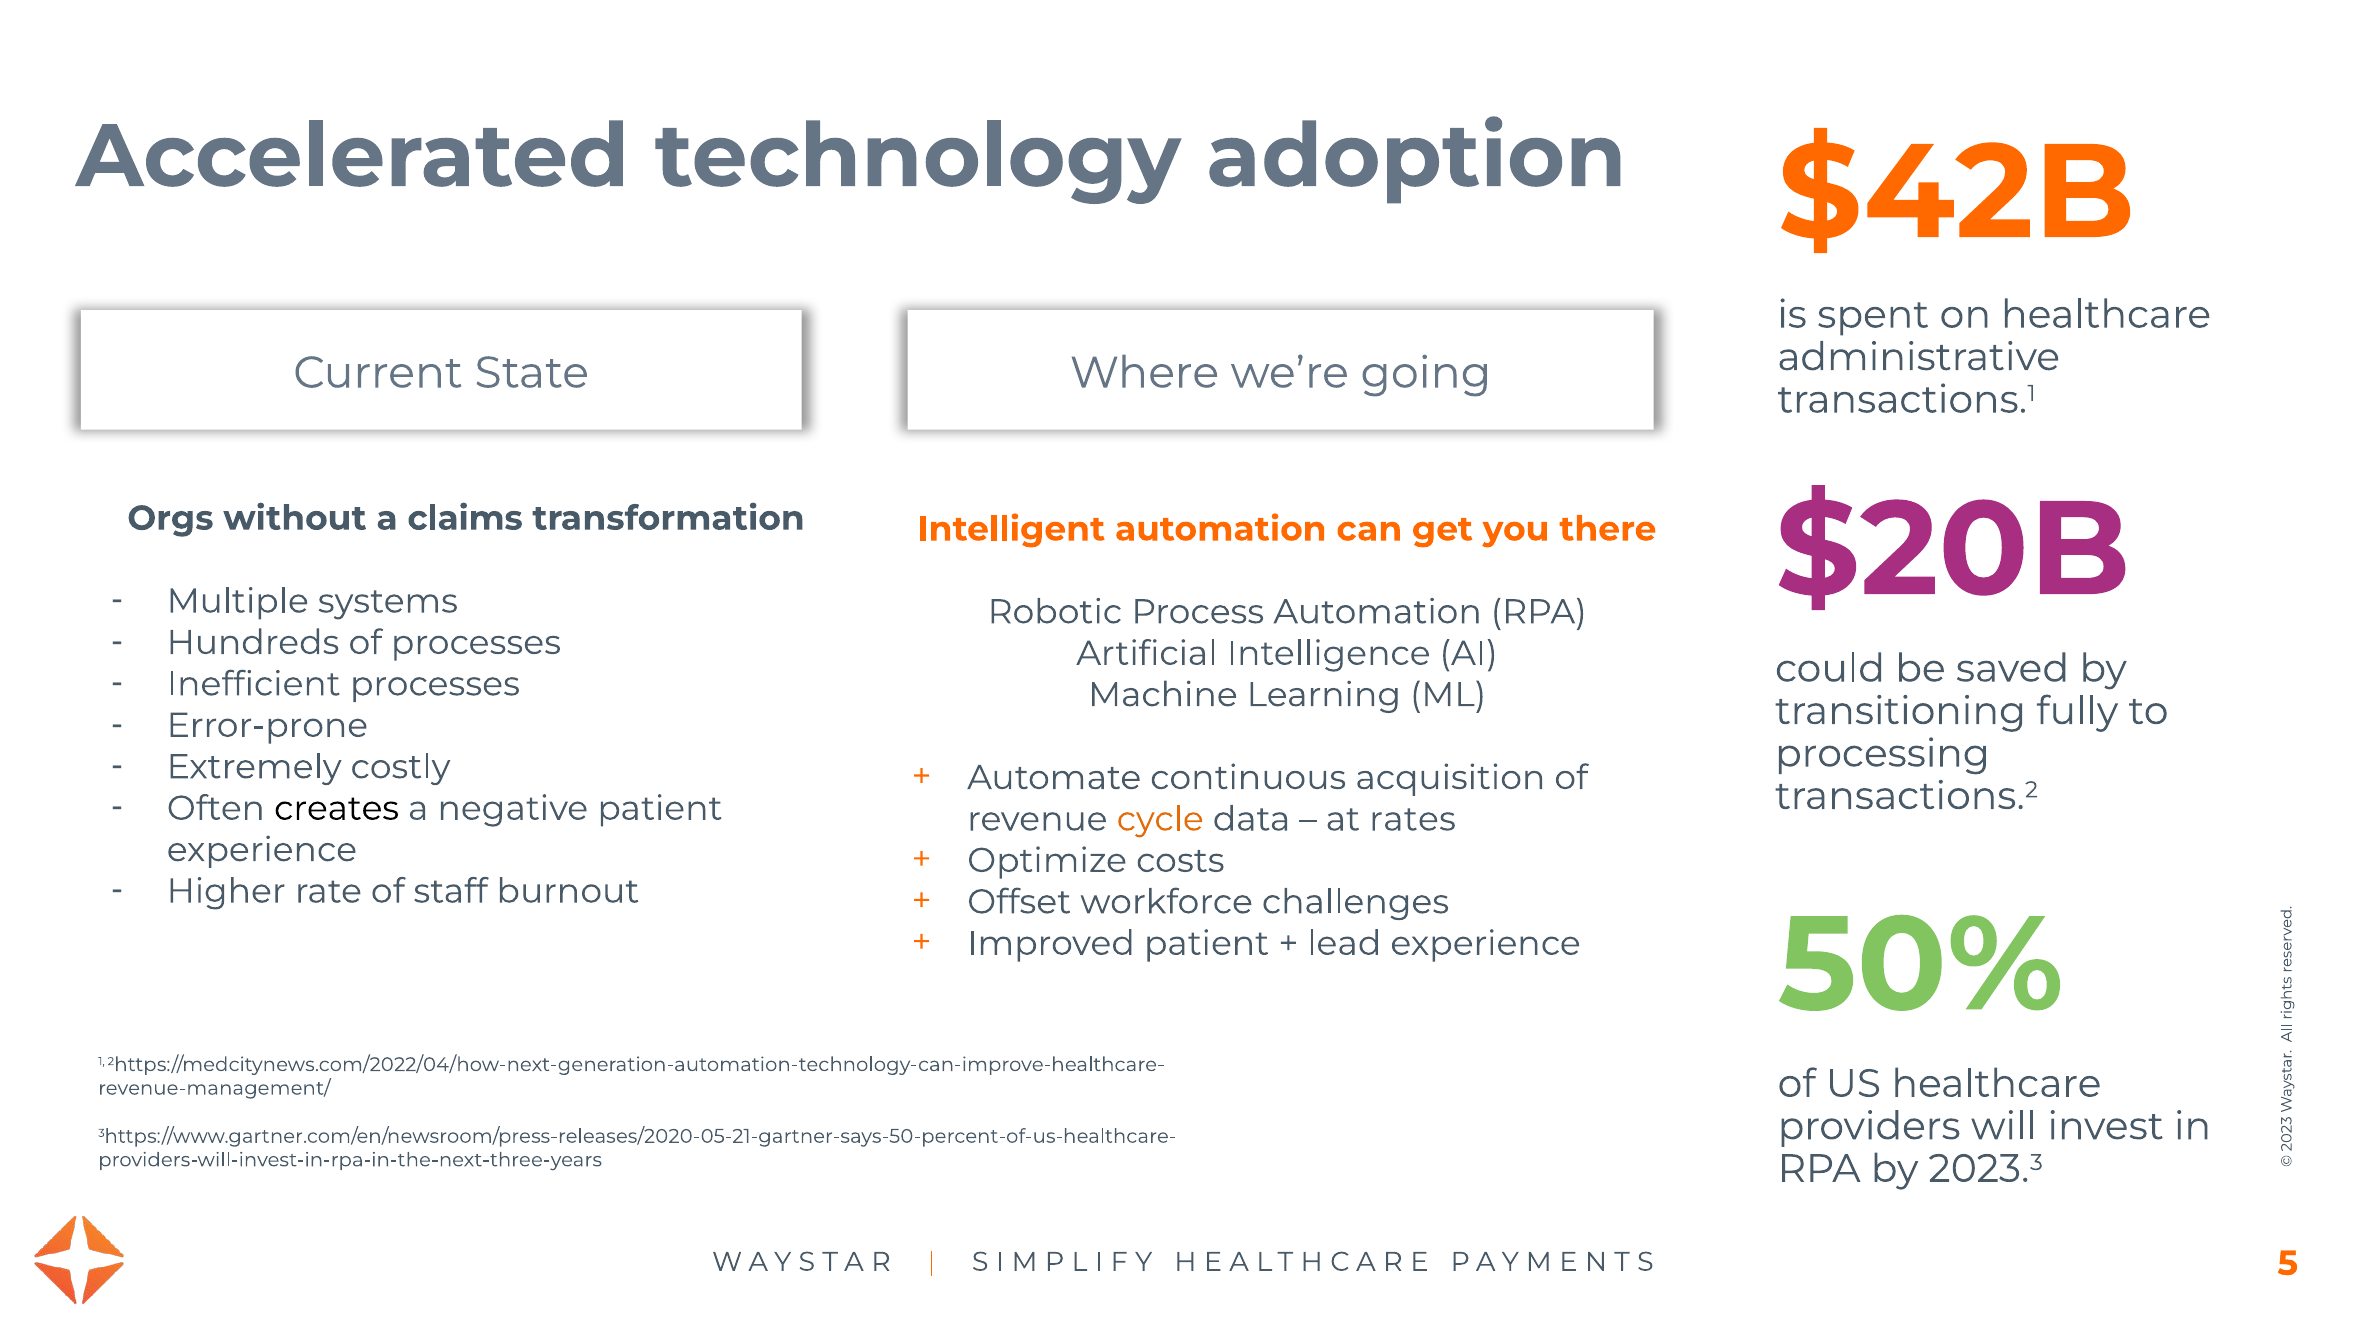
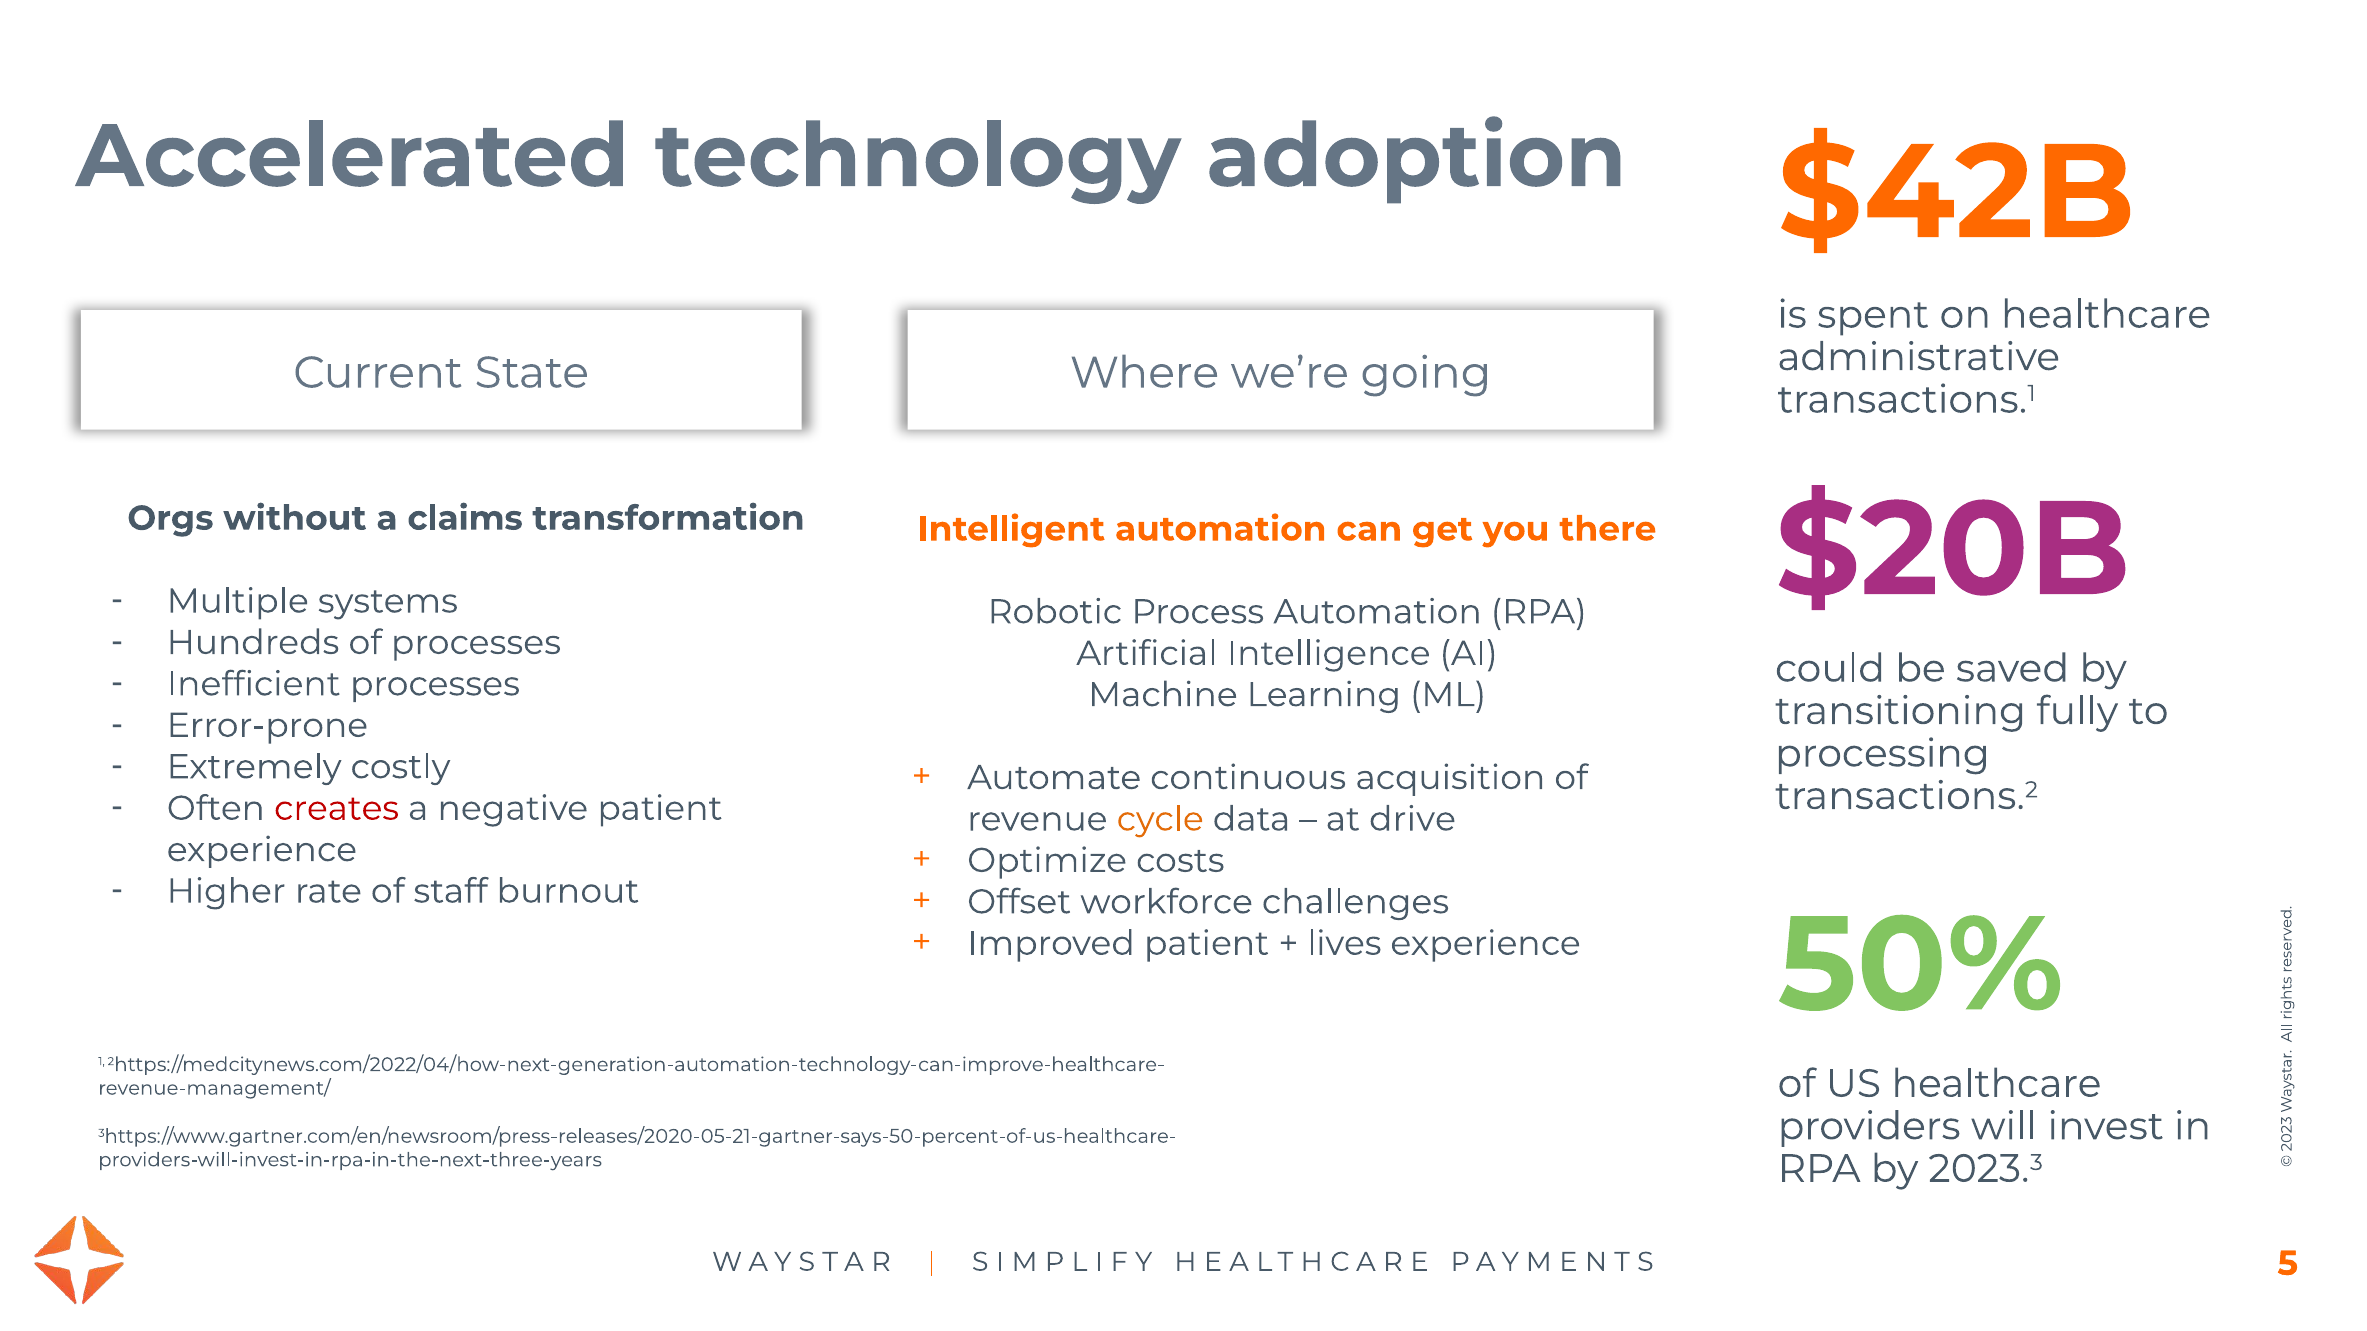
creates colour: black -> red
rates: rates -> drive
lead: lead -> lives
